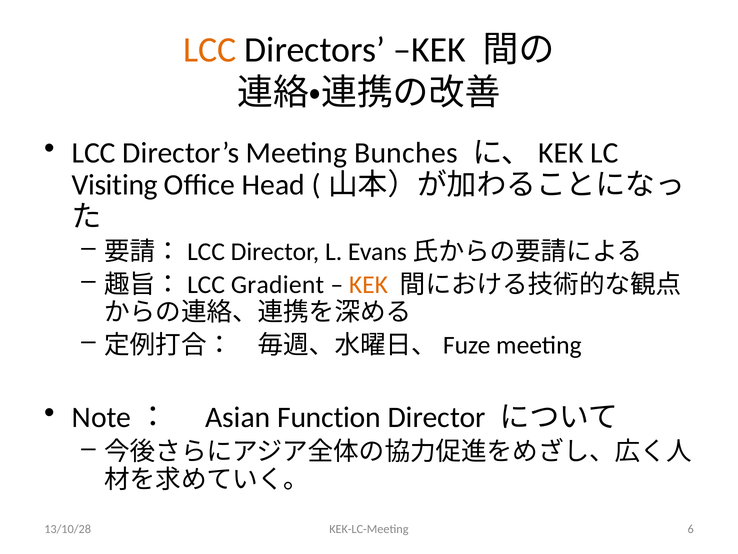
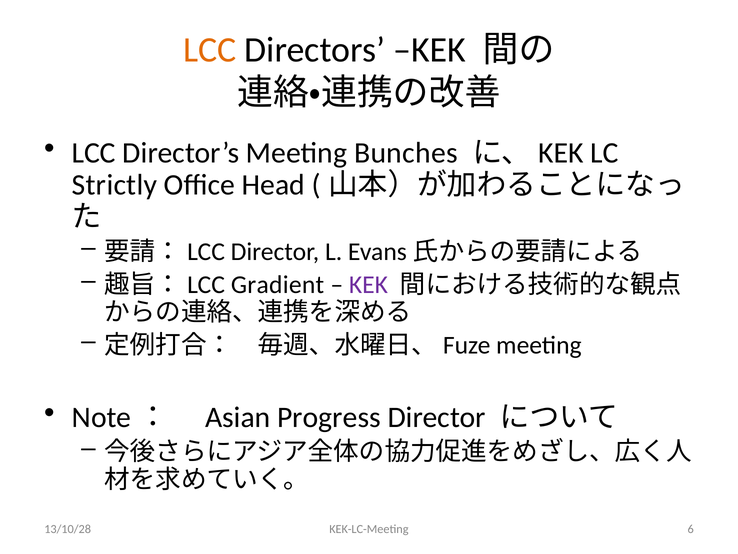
Visiting: Visiting -> Strictly
KEK at (368, 284) colour: orange -> purple
Function: Function -> Progress
